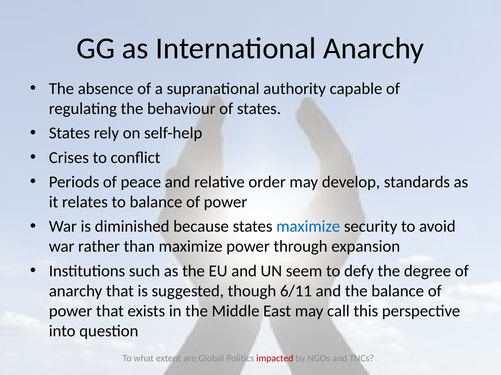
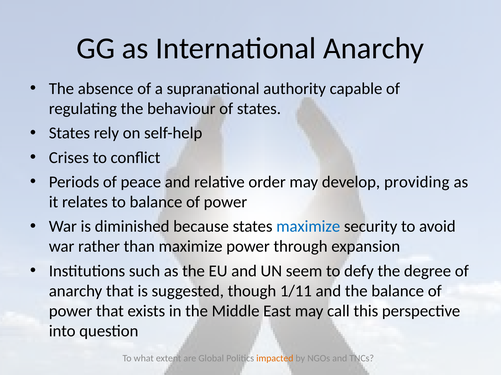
standards: standards -> providing
6/11: 6/11 -> 1/11
impacted colour: red -> orange
